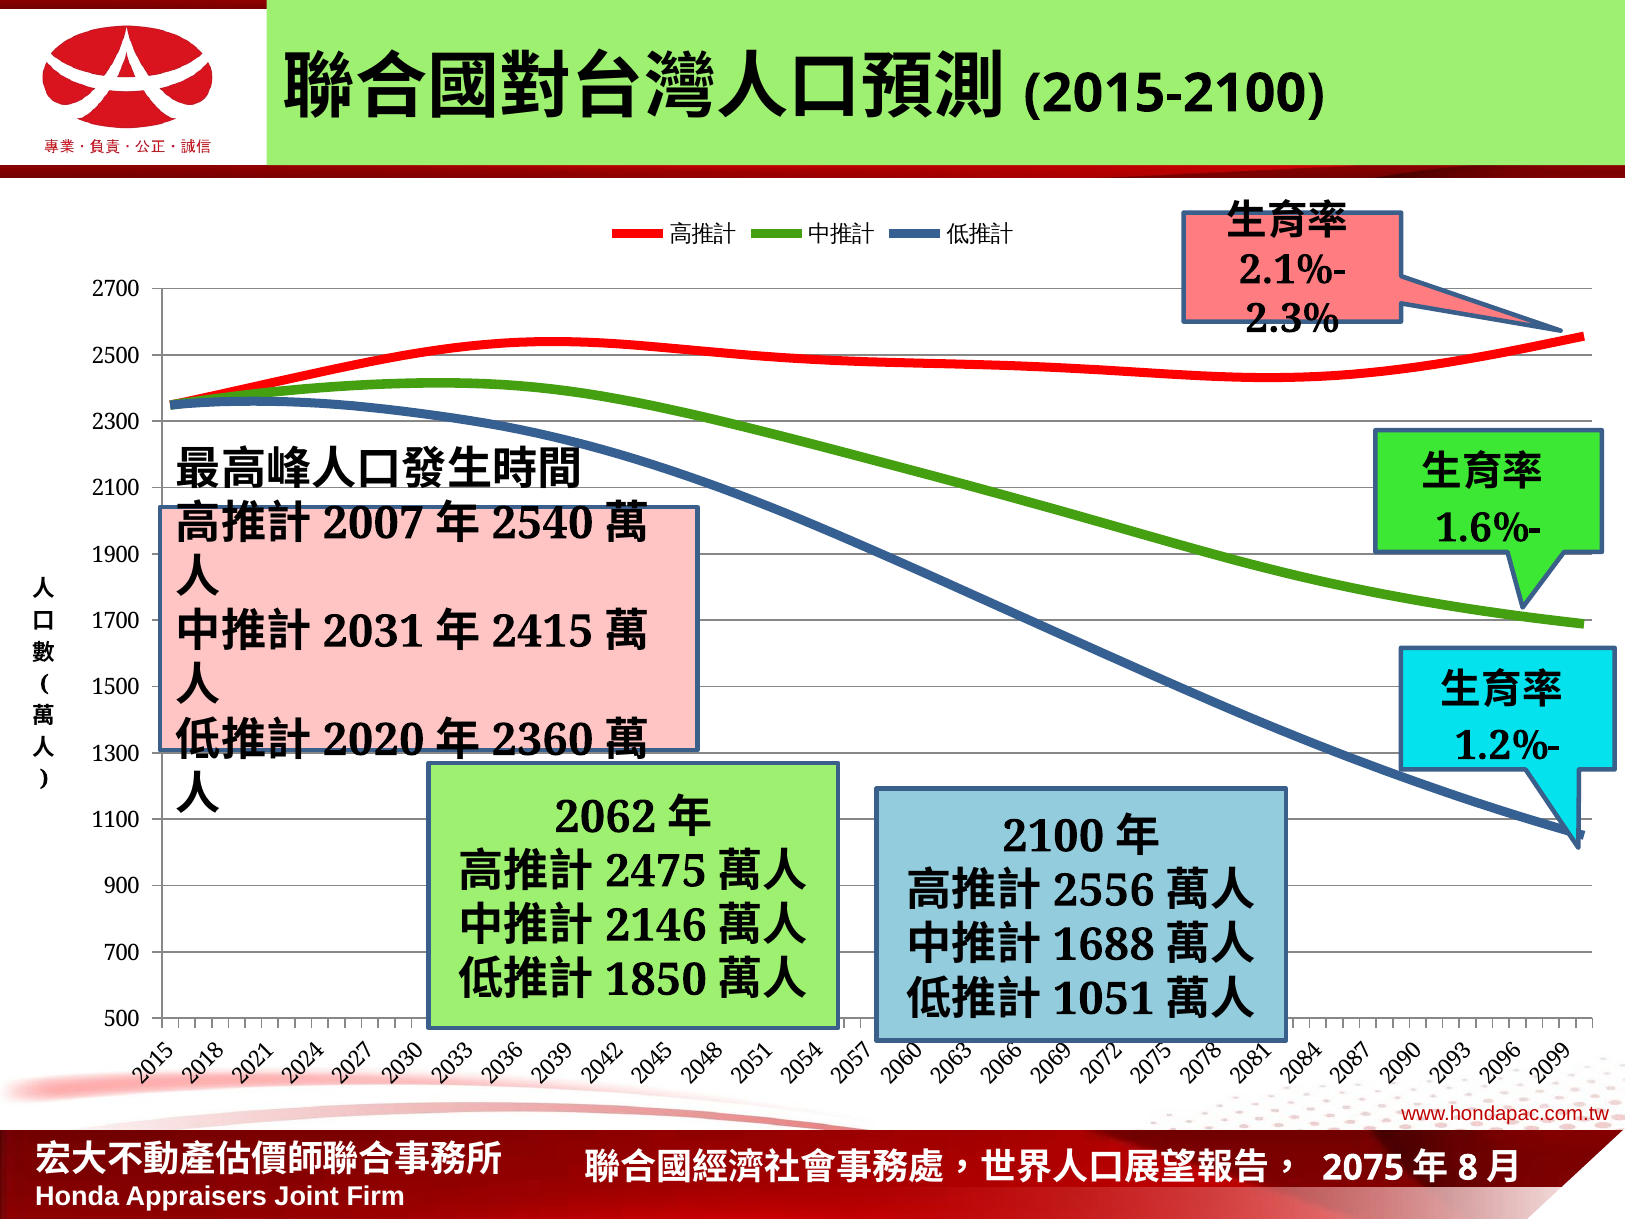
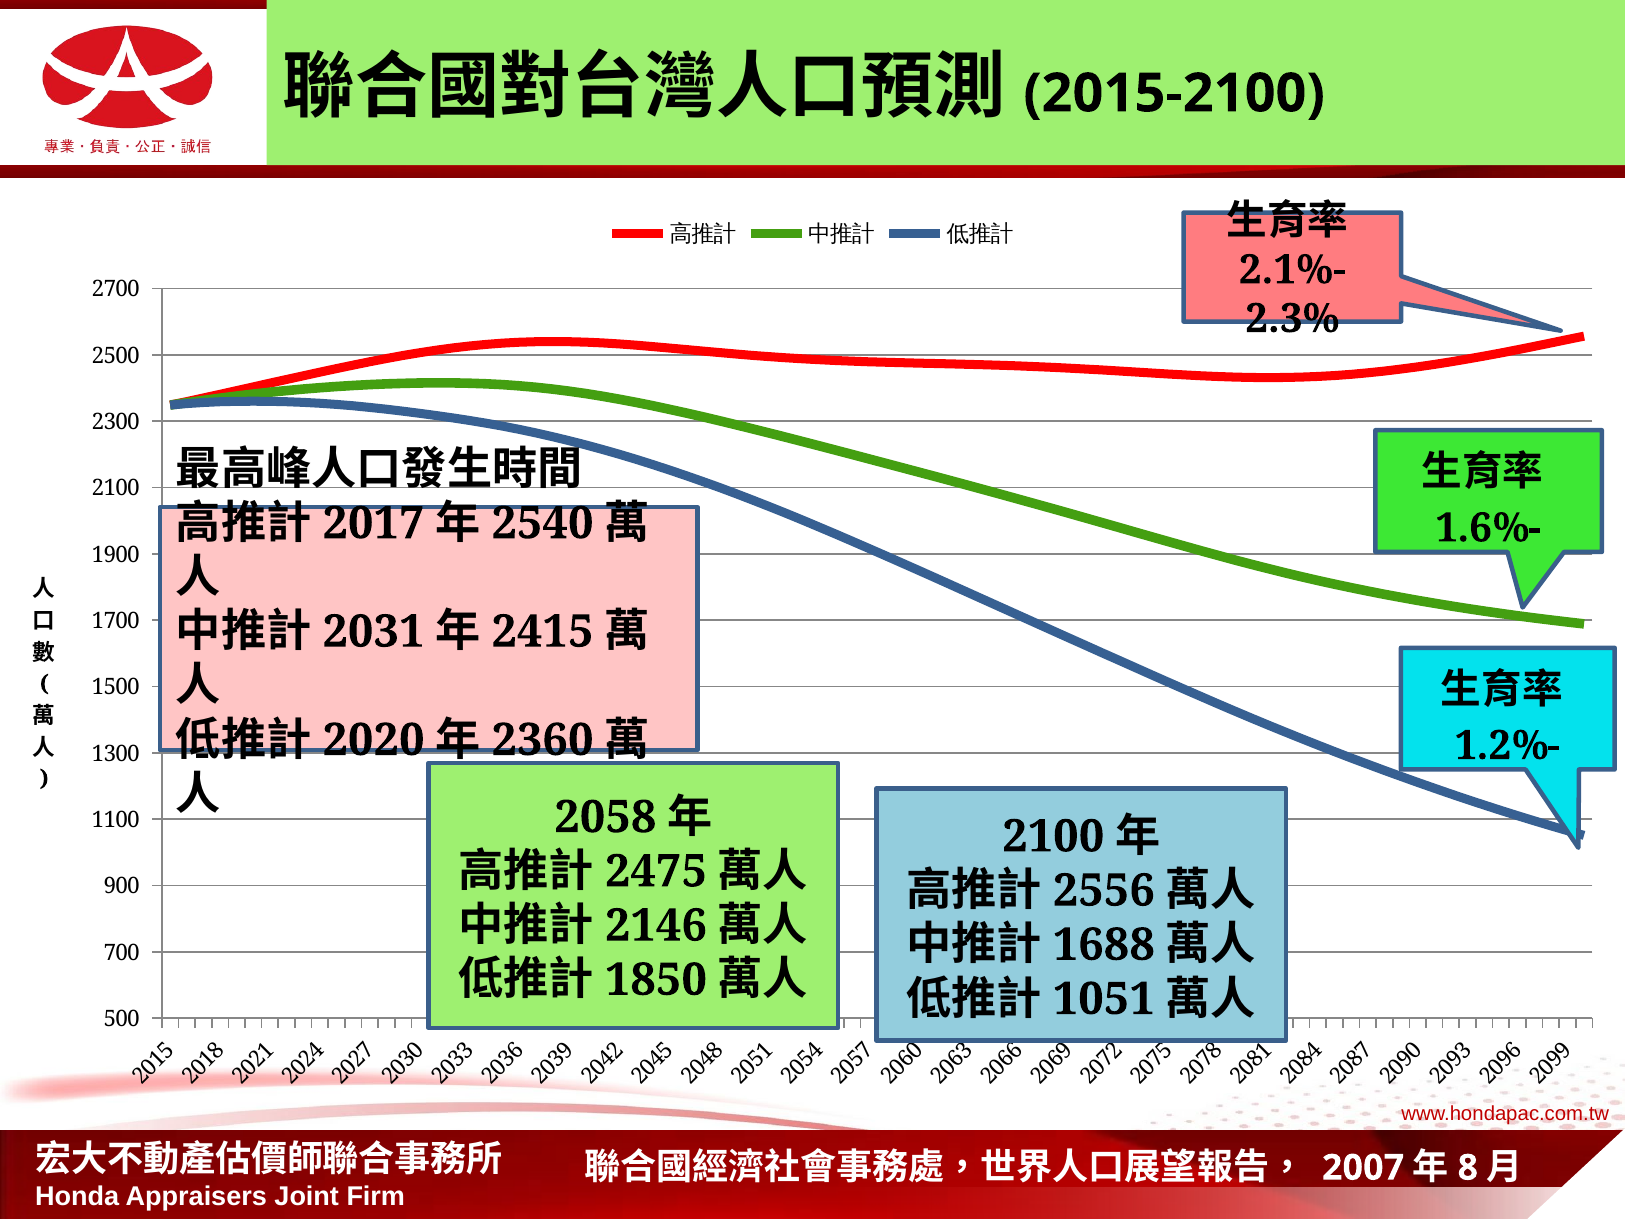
2007: 2007 -> 2017
2062: 2062 -> 2058
2075: 2075 -> 2007
